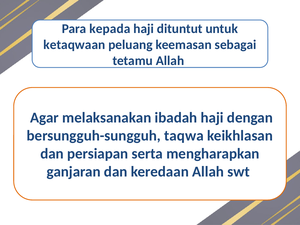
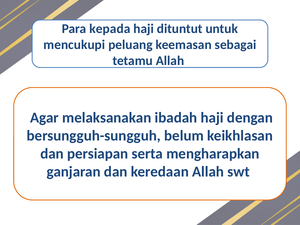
ketaqwaan: ketaqwaan -> mencukupi
taqwa: taqwa -> belum
